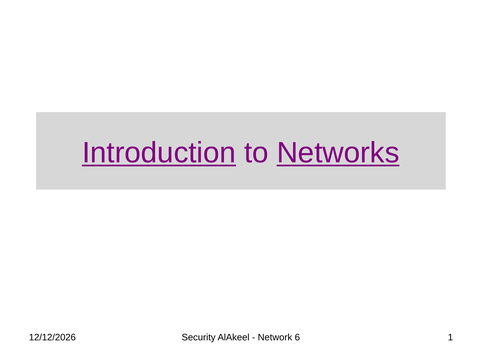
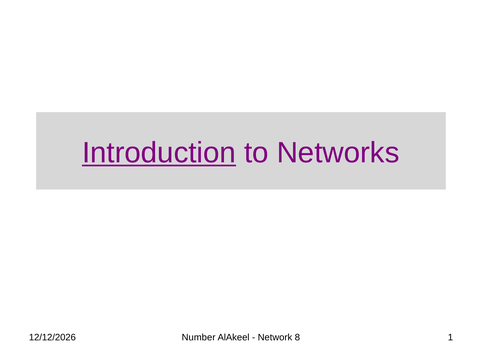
Networks underline: present -> none
Security: Security -> Number
6: 6 -> 8
